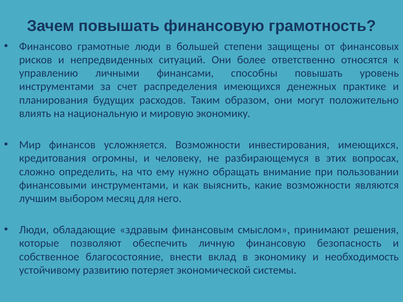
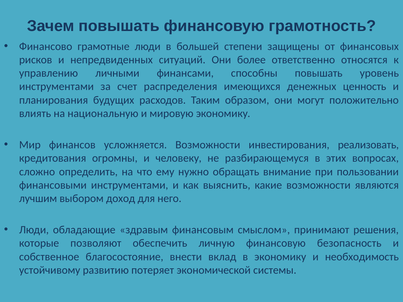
практике: практике -> ценность
инвестирования имеющихся: имеющихся -> реализовать
месяц: месяц -> доход
